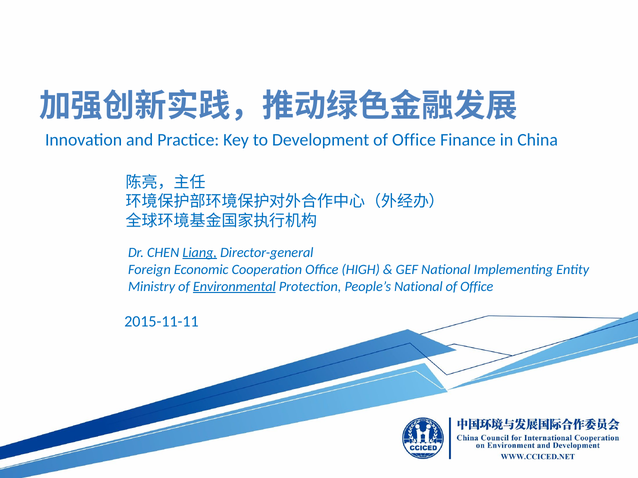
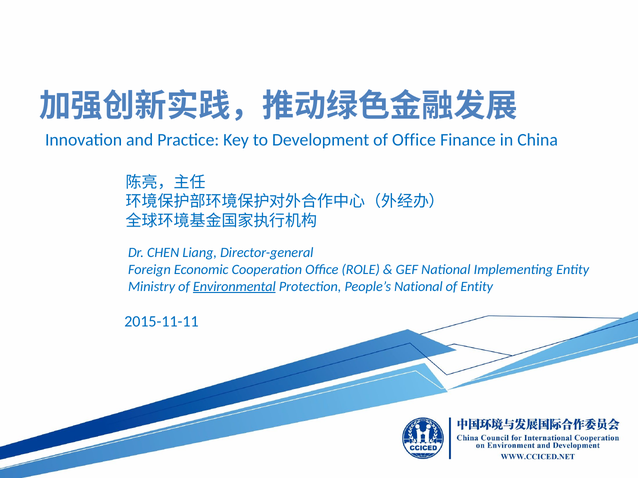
Liang underline: present -> none
HIGH: HIGH -> ROLE
Office at (477, 287): Office -> Entity
